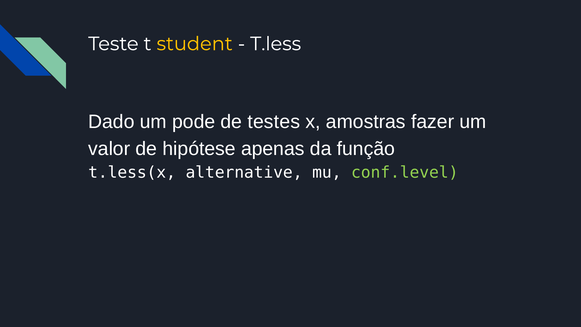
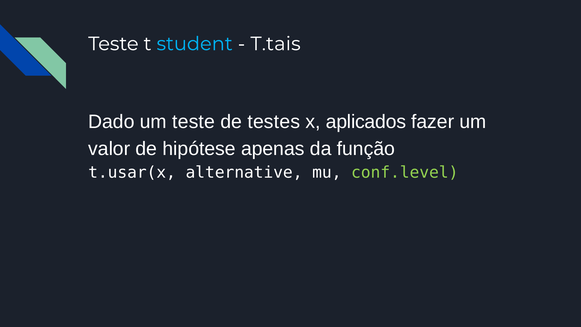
student colour: yellow -> light blue
T.less: T.less -> T.tais
um pode: pode -> teste
amostras: amostras -> aplicados
t.less(x: t.less(x -> t.usar(x
